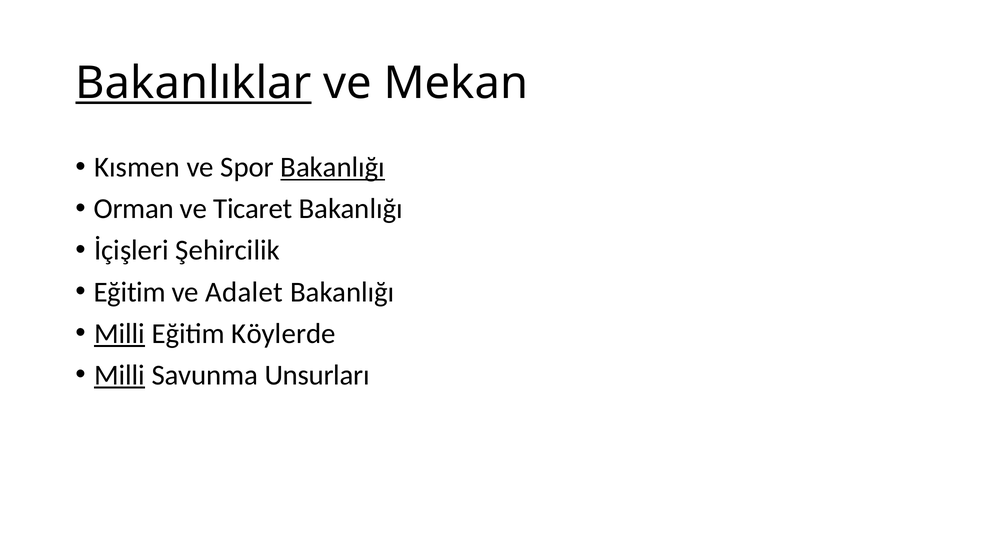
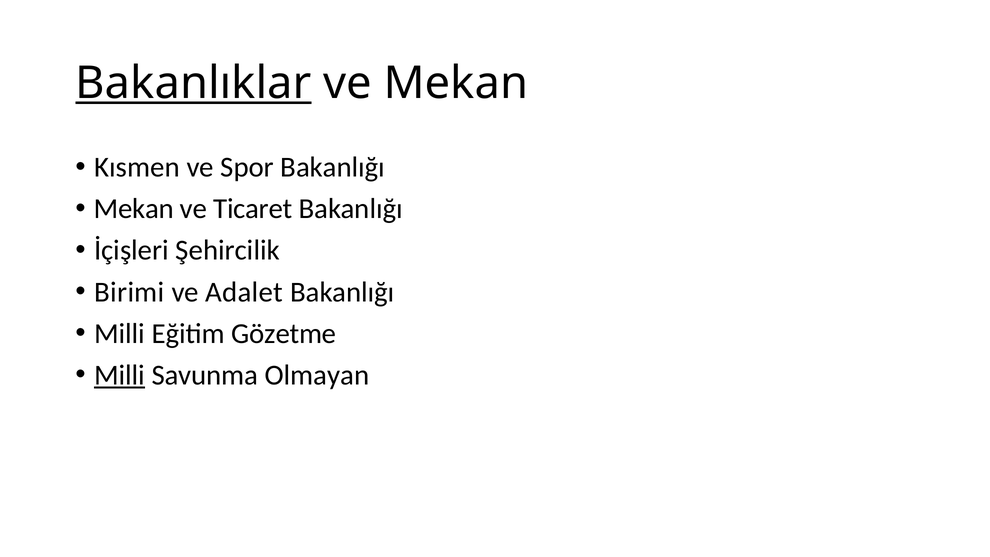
Bakanlığı at (333, 167) underline: present -> none
Orman at (134, 209): Orman -> Mekan
Eğitim at (130, 292): Eğitim -> Birimi
Milli at (120, 333) underline: present -> none
Köylerde: Köylerde -> Gözetme
Unsurları: Unsurları -> Olmayan
